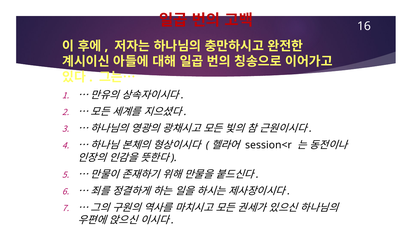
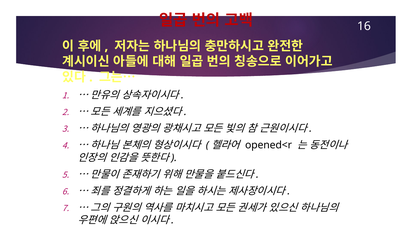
session<r: session<r -> opened<r
